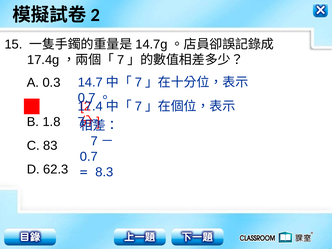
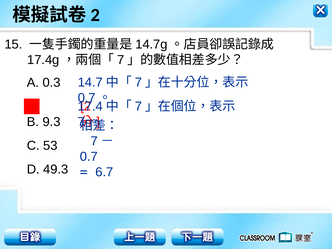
1.8: 1.8 -> 9.3
83: 83 -> 53
62.3: 62.3 -> 49.3
8.3: 8.3 -> 6.7
